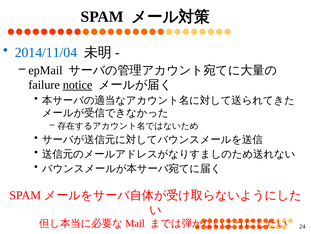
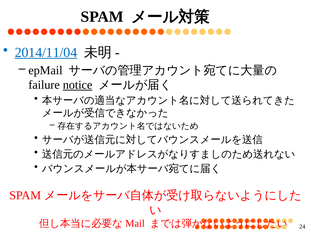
2014/11/04 underline: none -> present
